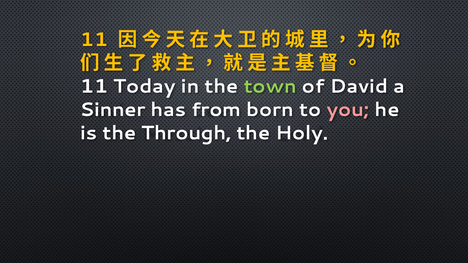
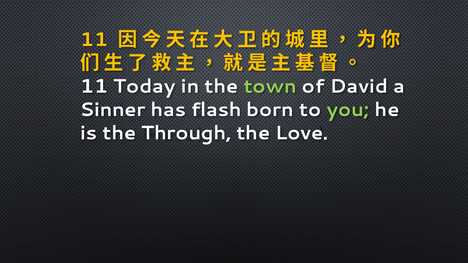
from: from -> flash
you colour: pink -> light green
Holy: Holy -> Love
